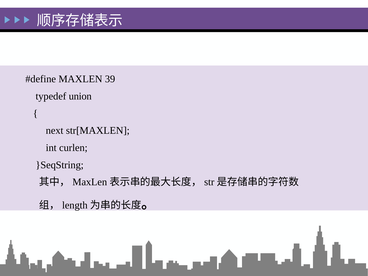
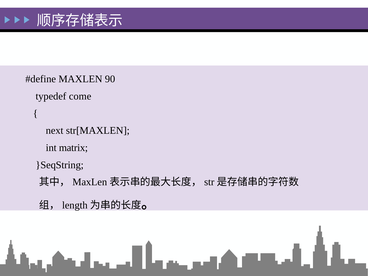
39: 39 -> 90
union: union -> come
curlen: curlen -> matrix
